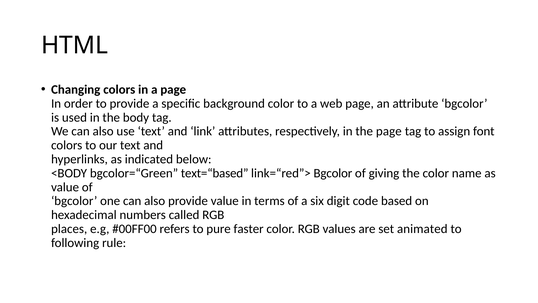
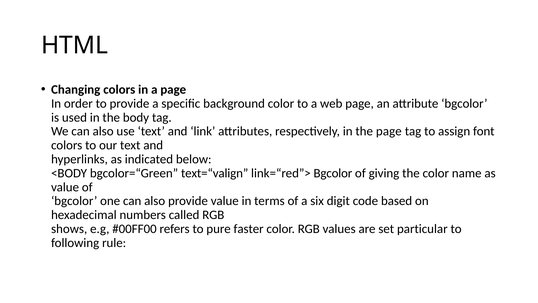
text=“based: text=“based -> text=“valign
places: places -> shows
animated: animated -> particular
